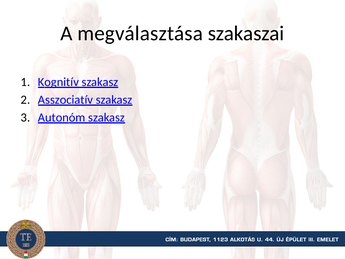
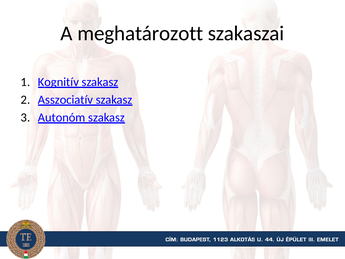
megválasztása: megválasztása -> meghatározott
